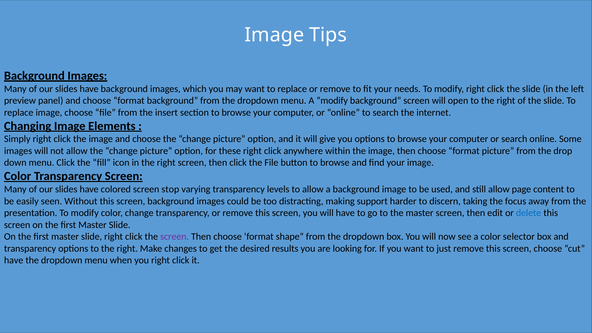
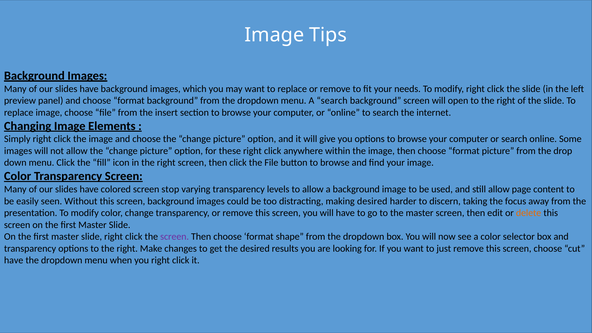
A modify: modify -> search
making support: support -> desired
delete colour: blue -> orange
